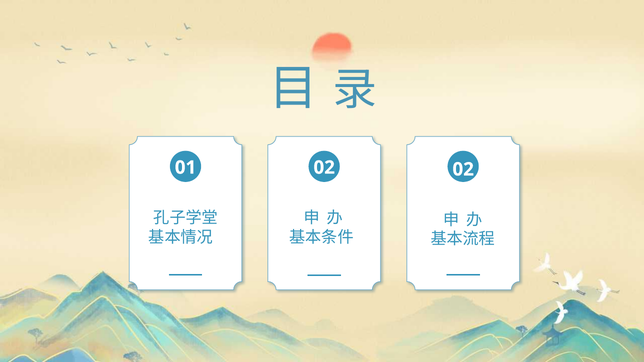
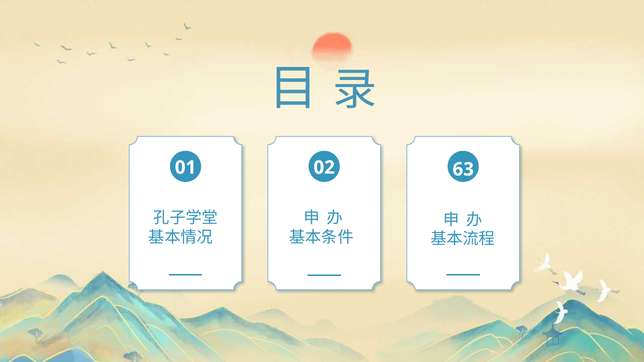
02 02: 02 -> 63
